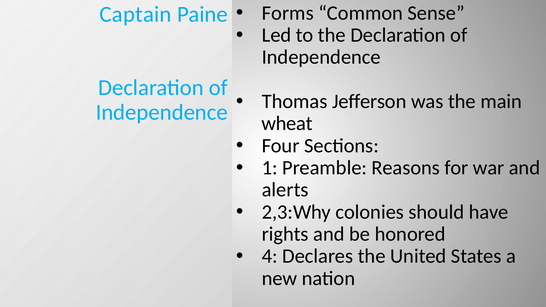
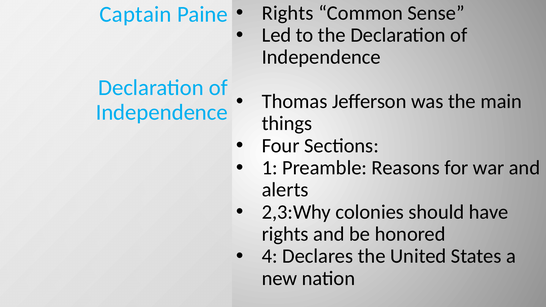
Forms at (288, 13): Forms -> Rights
wheat: wheat -> things
